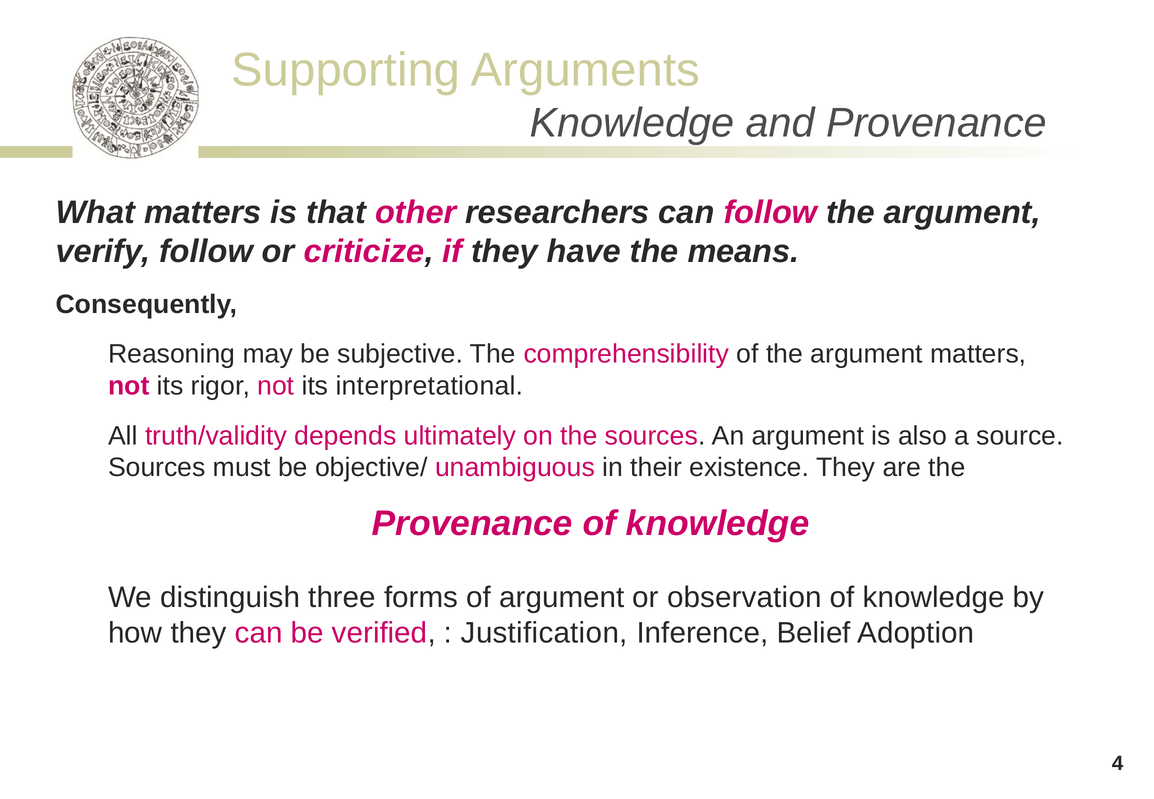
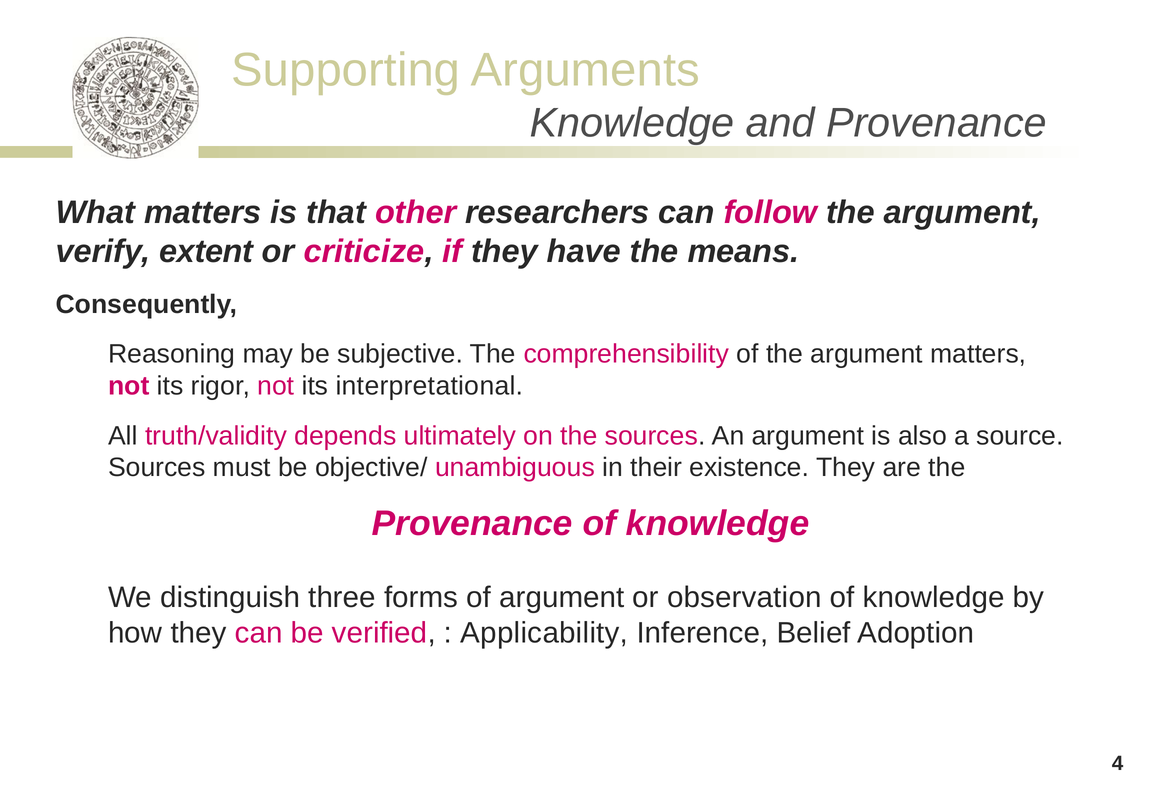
verify follow: follow -> extent
Justification: Justification -> Applicability
